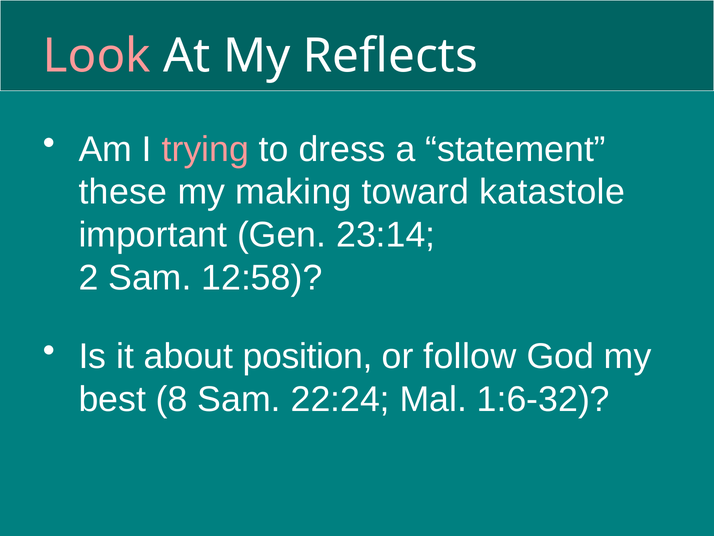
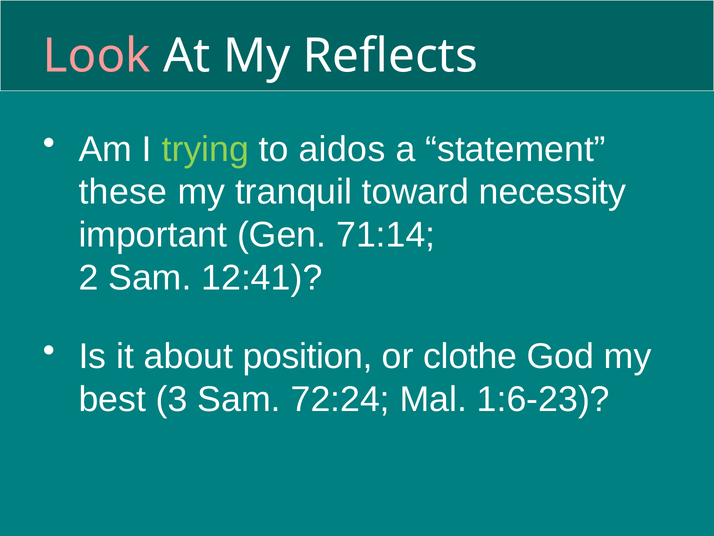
trying colour: pink -> light green
dress: dress -> aidos
making: making -> tranquil
katastole: katastole -> necessity
23:14: 23:14 -> 71:14
12:58: 12:58 -> 12:41
follow: follow -> clothe
8: 8 -> 3
22:24: 22:24 -> 72:24
1:6-32: 1:6-32 -> 1:6-23
